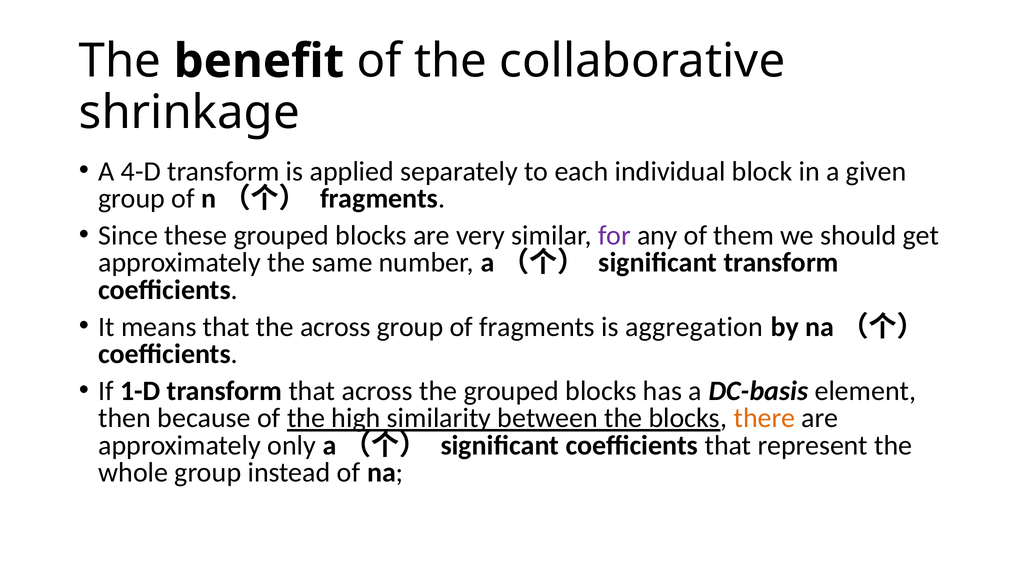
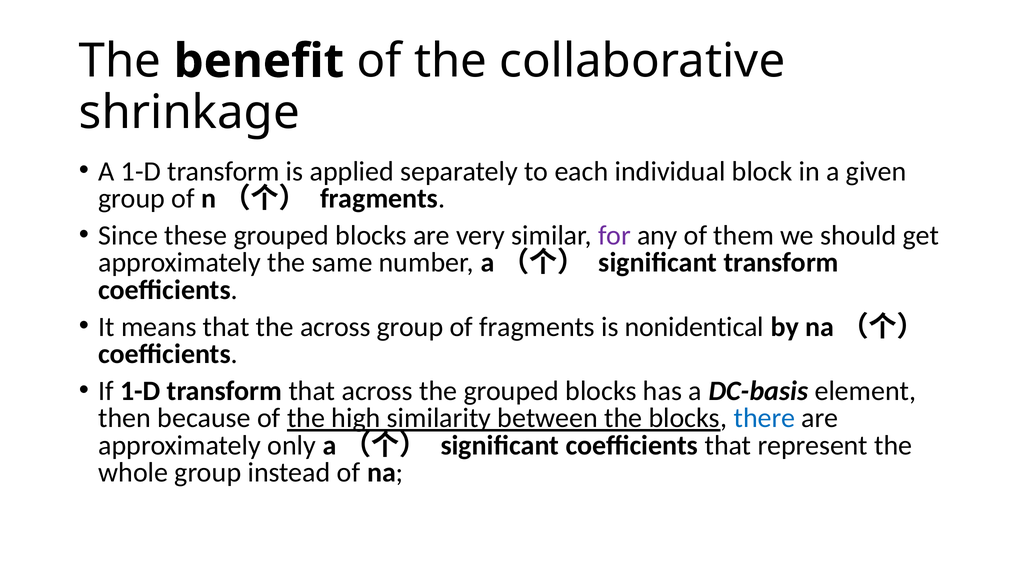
A 4-D: 4-D -> 1-D
aggregation: aggregation -> nonidentical
there colour: orange -> blue
